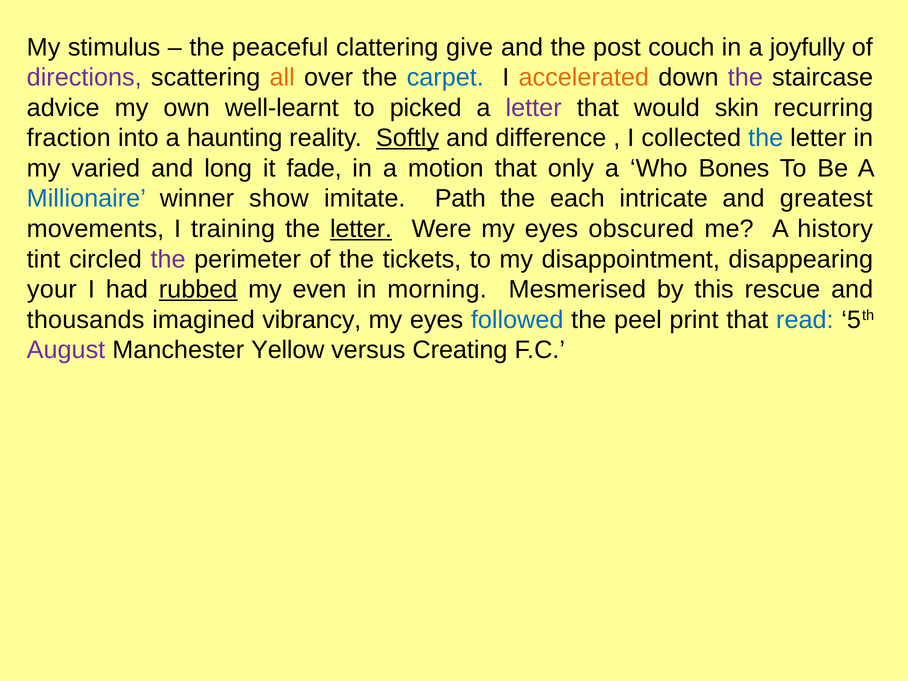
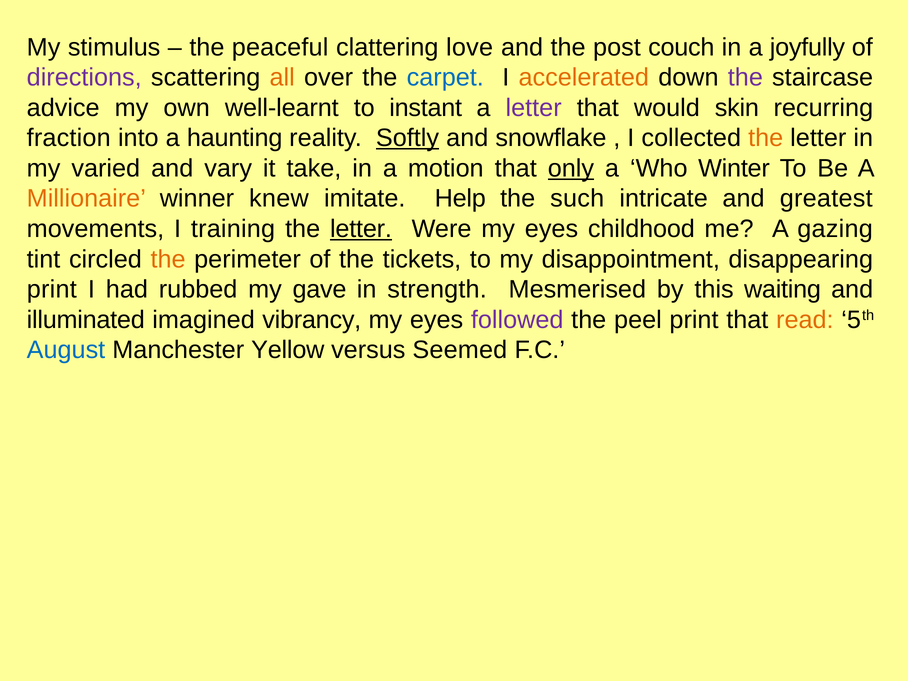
give: give -> love
picked: picked -> instant
difference: difference -> snowflake
the at (766, 138) colour: blue -> orange
long: long -> vary
fade: fade -> take
only underline: none -> present
Bones: Bones -> Winter
Millionaire colour: blue -> orange
show: show -> knew
Path: Path -> Help
each: each -> such
obscured: obscured -> childhood
history: history -> gazing
the at (168, 259) colour: purple -> orange
your at (52, 289): your -> print
rubbed underline: present -> none
even: even -> gave
morning: morning -> strength
rescue: rescue -> waiting
thousands: thousands -> illuminated
followed colour: blue -> purple
read colour: blue -> orange
August colour: purple -> blue
Creating: Creating -> Seemed
